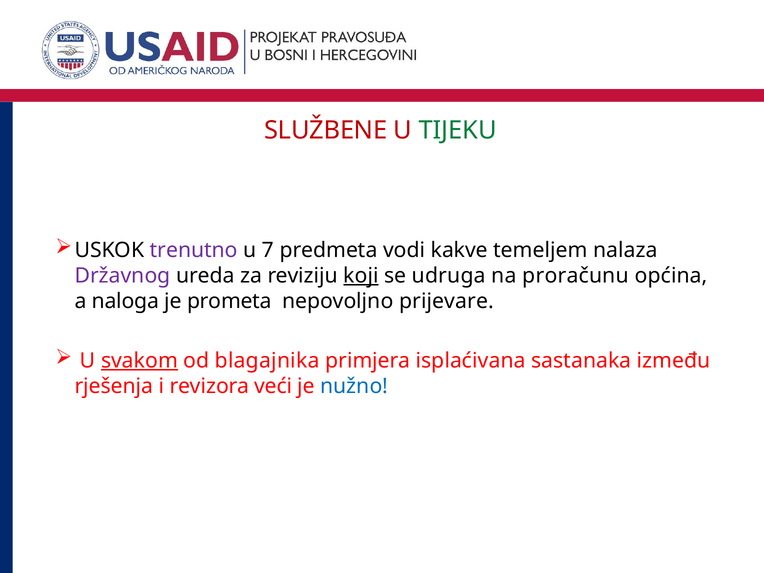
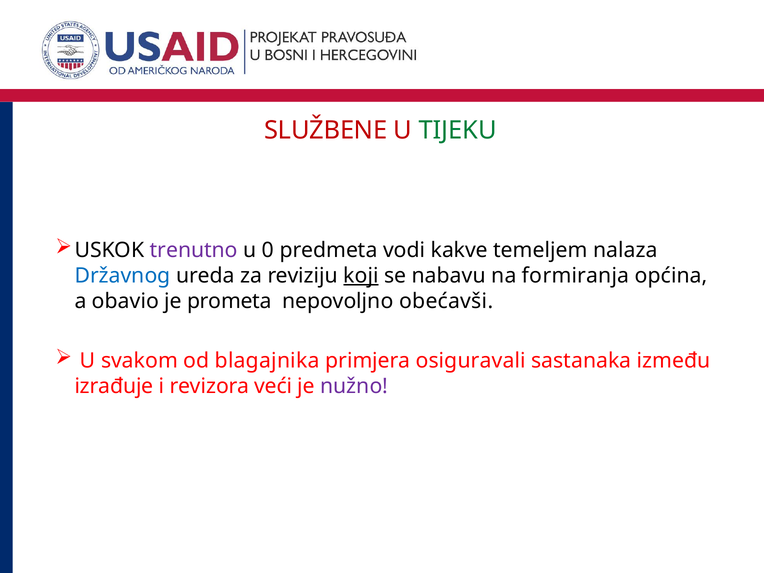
7: 7 -> 0
Državnog colour: purple -> blue
udruga: udruga -> nabavu
proračunu: proračunu -> formiranja
naloga: naloga -> obavio
prijevare: prijevare -> obećavši
svakom underline: present -> none
isplaćivana: isplaćivana -> osiguravali
rješenja: rješenja -> izrađuje
nužno colour: blue -> purple
